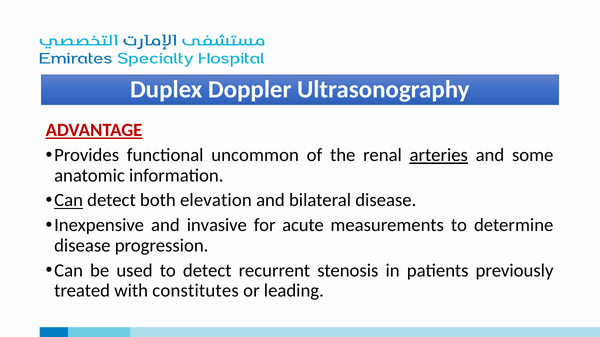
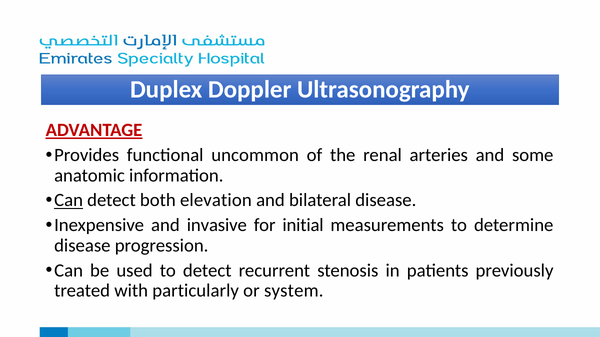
arteries underline: present -> none
acute: acute -> initial
constitutes: constitutes -> particularly
leading: leading -> system
